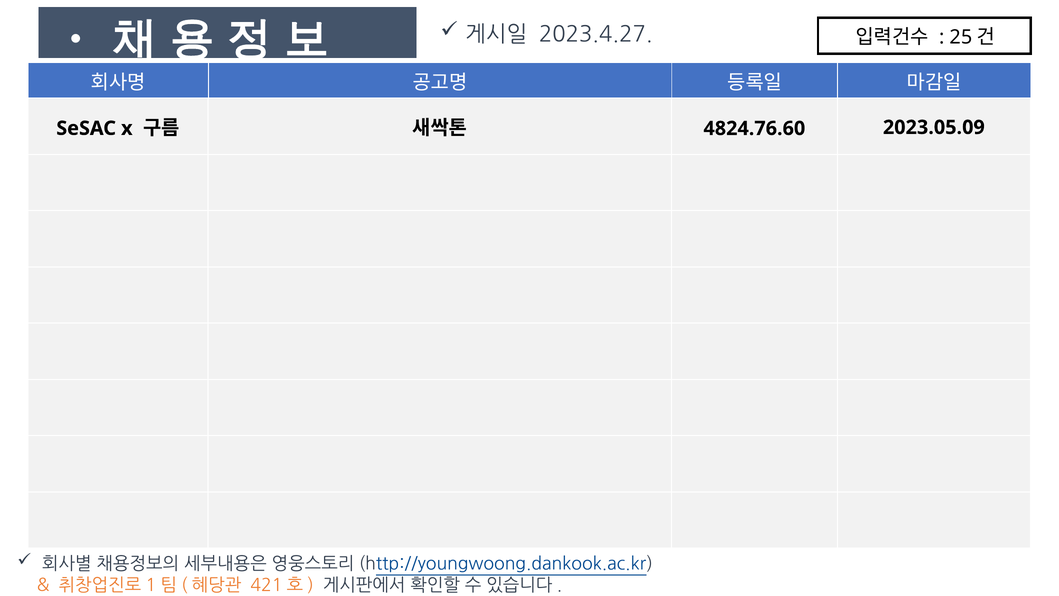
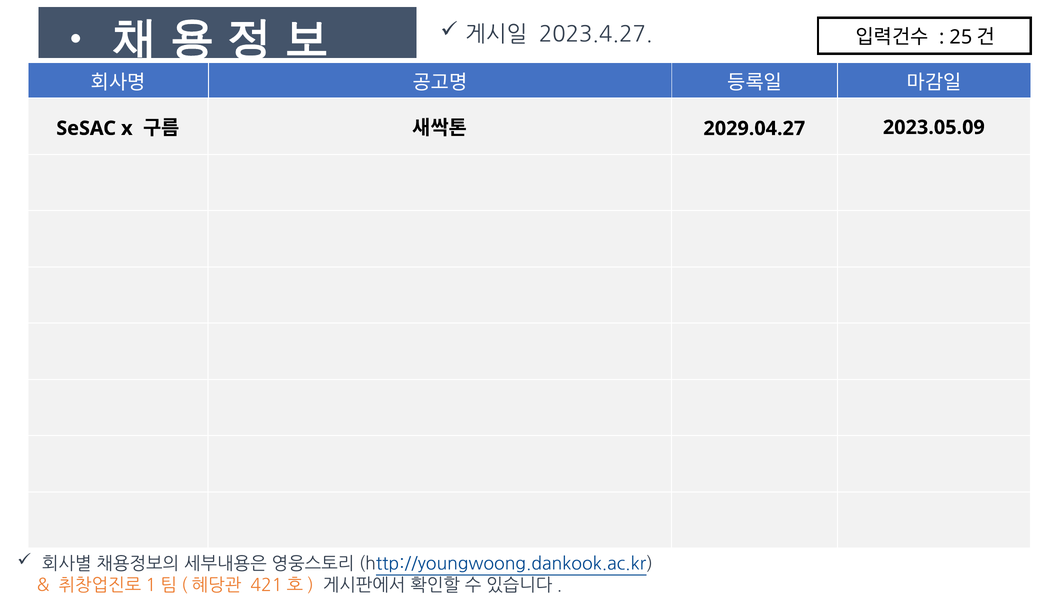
4824.76.60: 4824.76.60 -> 2029.04.27
